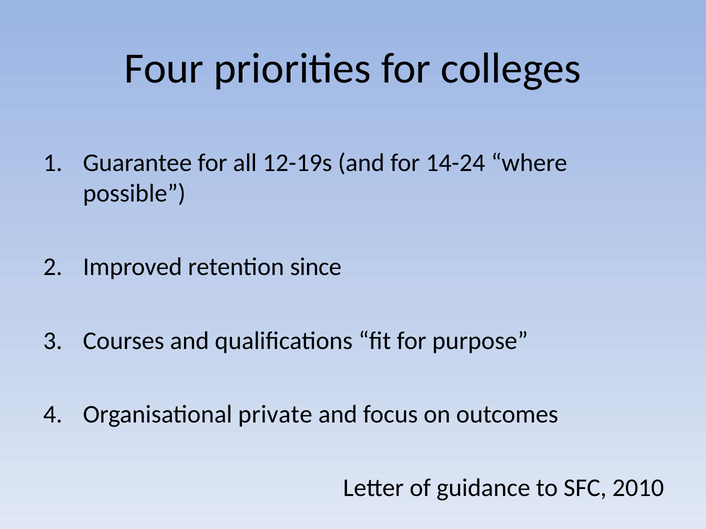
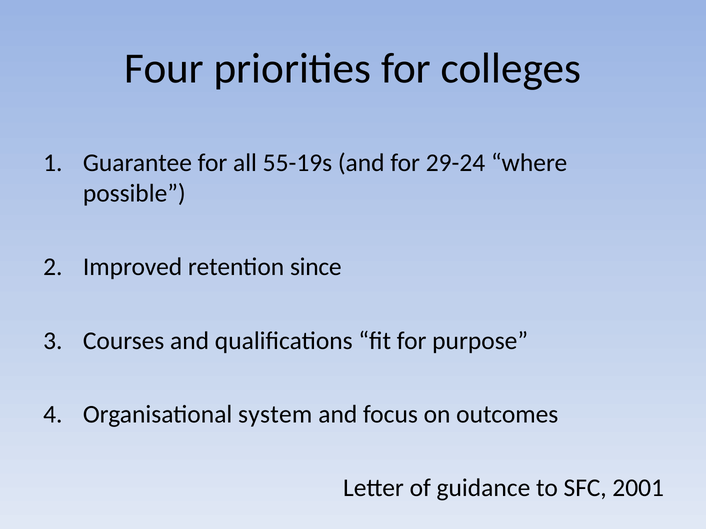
12-19s: 12-19s -> 55-19s
14-24: 14-24 -> 29-24
private: private -> system
2010: 2010 -> 2001
